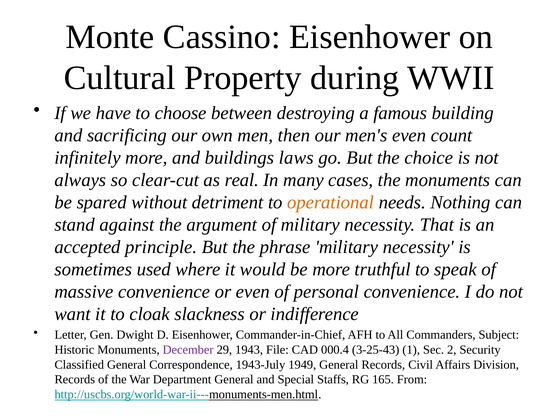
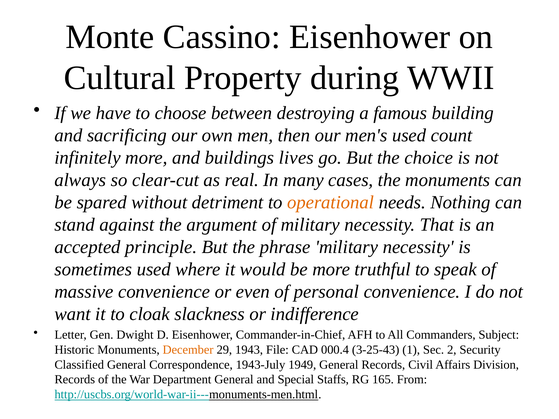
men's even: even -> used
laws: laws -> lives
December colour: purple -> orange
